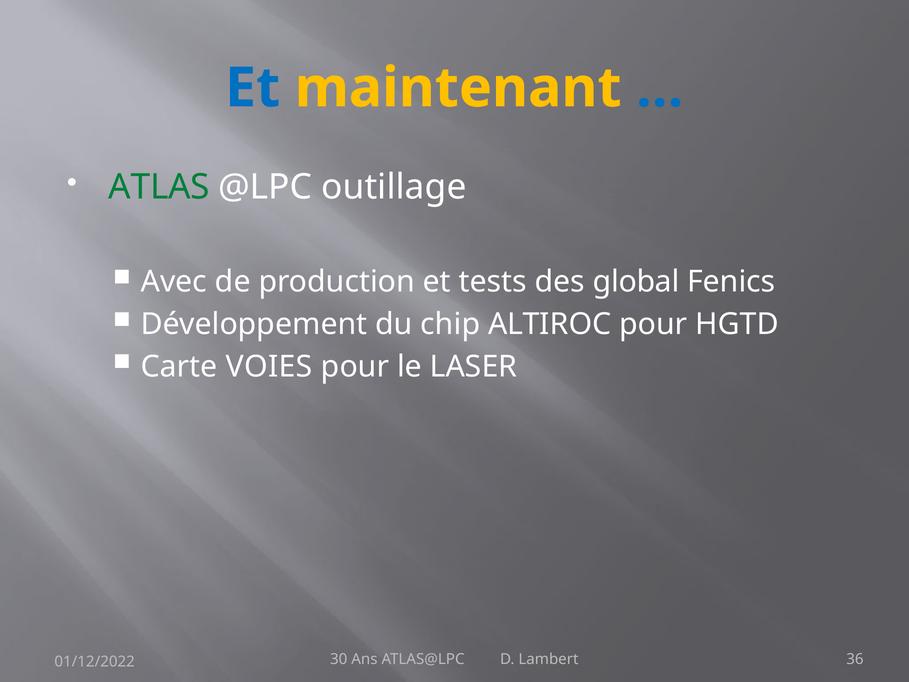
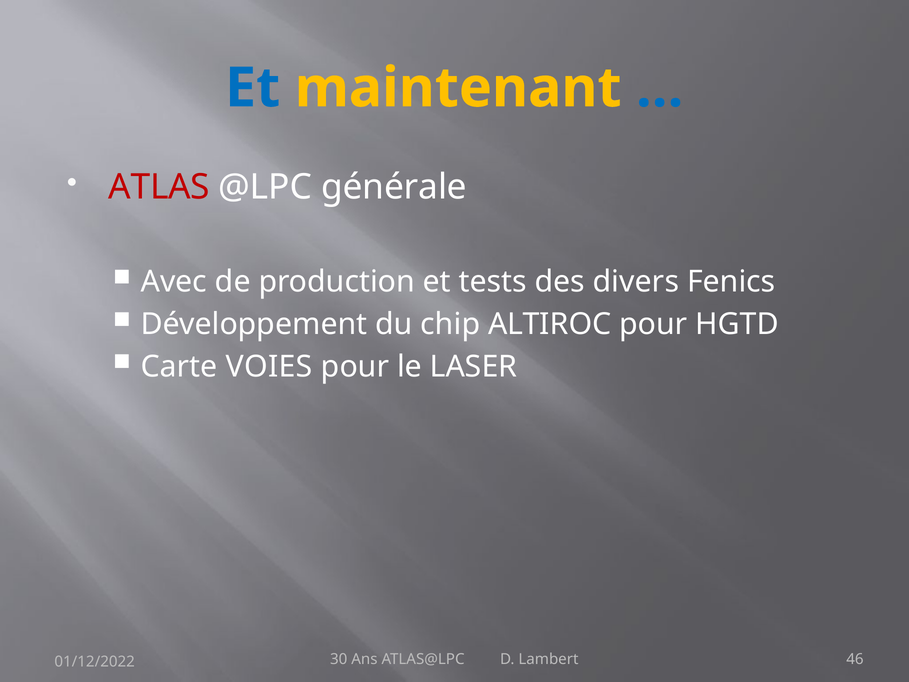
ATLAS colour: green -> red
outillage: outillage -> générale
global: global -> divers
36: 36 -> 46
